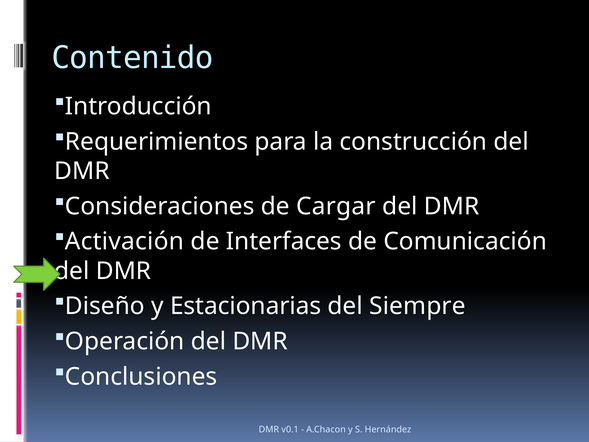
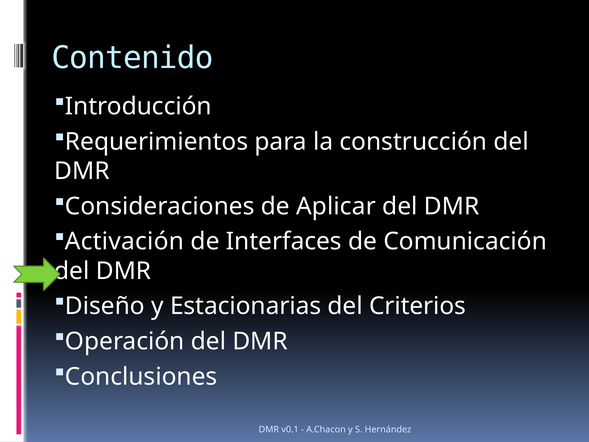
Cargar: Cargar -> Aplicar
Siempre: Siempre -> Criterios
